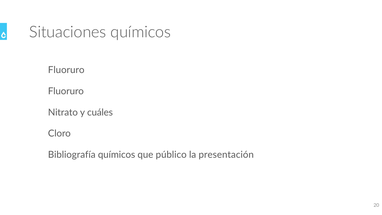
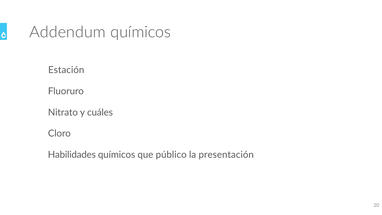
Situaciones: Situaciones -> Addendum
Fluoruro at (66, 70): Fluoruro -> Estación
Bibliografía: Bibliografía -> Habilidades
